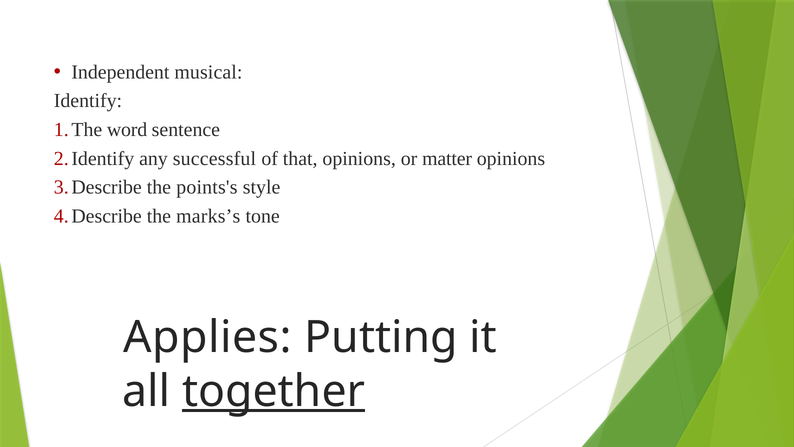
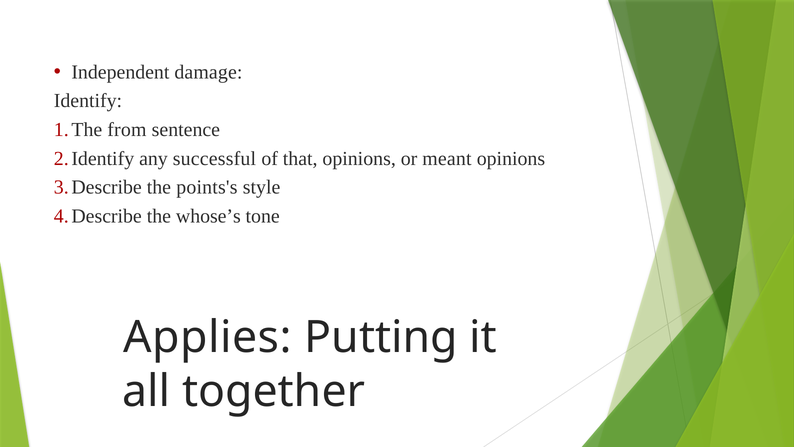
musical: musical -> damage
word: word -> from
matter: matter -> meant
marks’s: marks’s -> whose’s
together underline: present -> none
